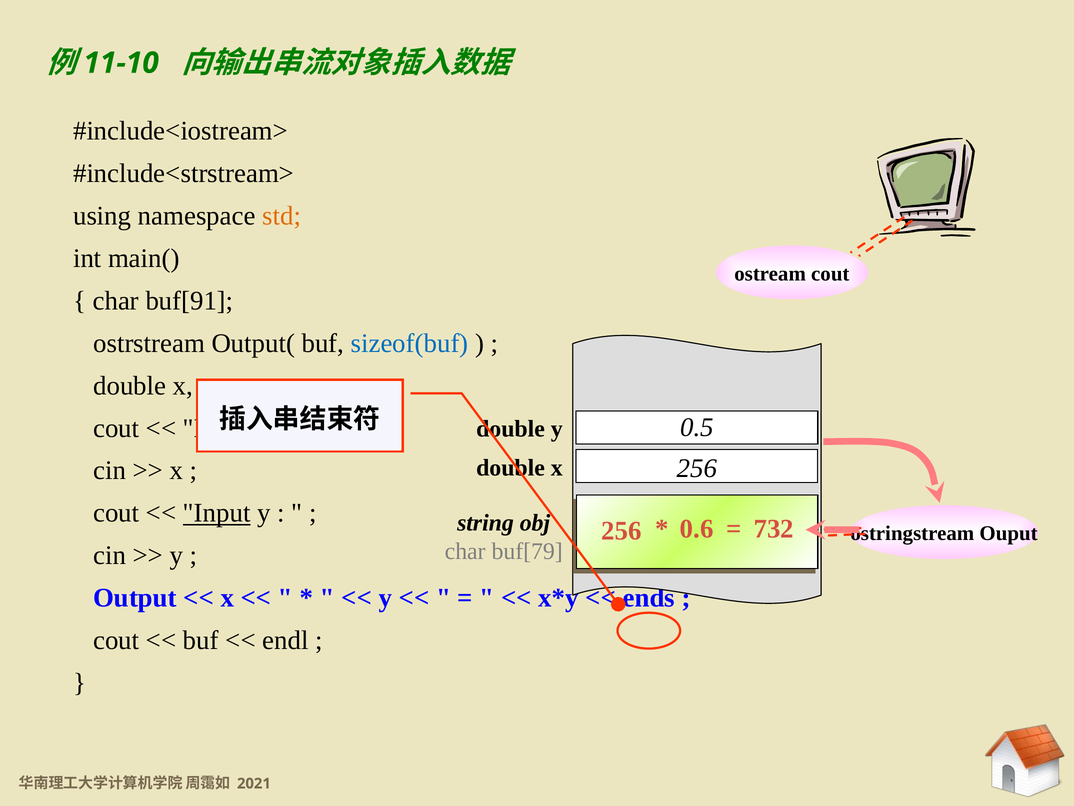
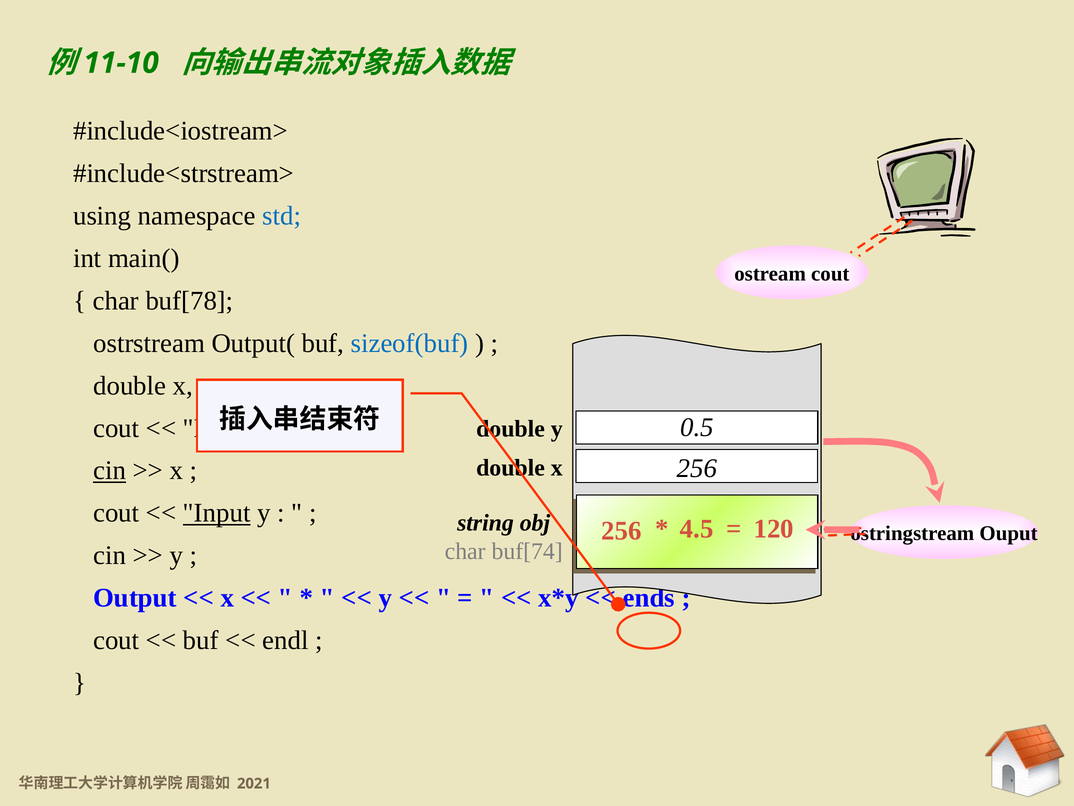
std colour: orange -> blue
buf[91: buf[91 -> buf[78
cin at (110, 470) underline: none -> present
0.6: 0.6 -> 4.5
732: 732 -> 120
buf[79: buf[79 -> buf[74
